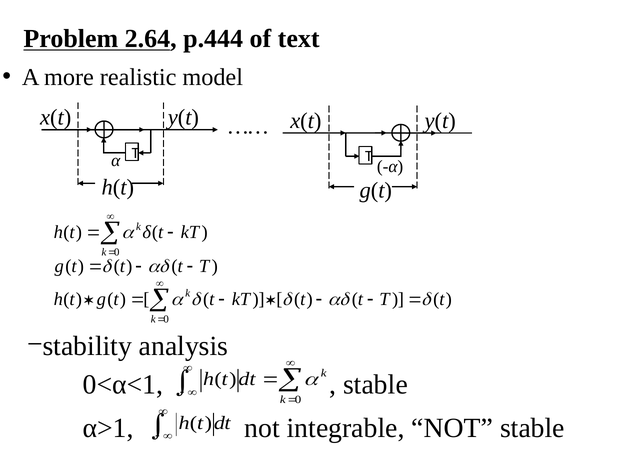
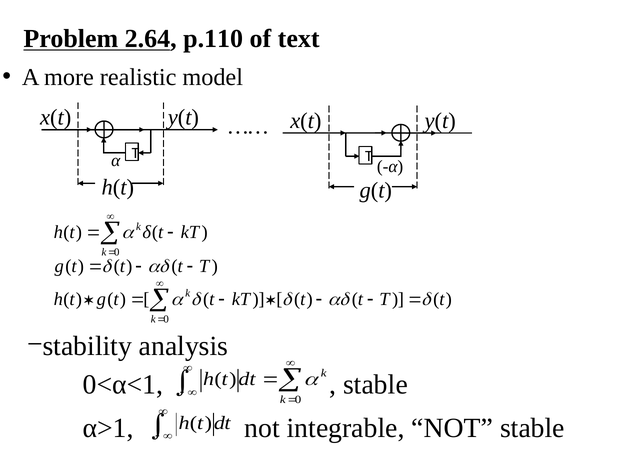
p.444: p.444 -> p.110
